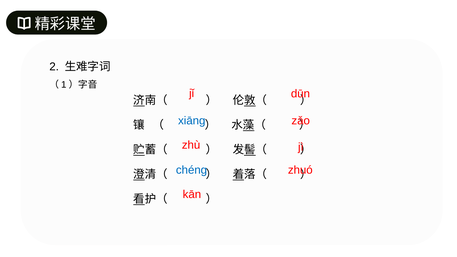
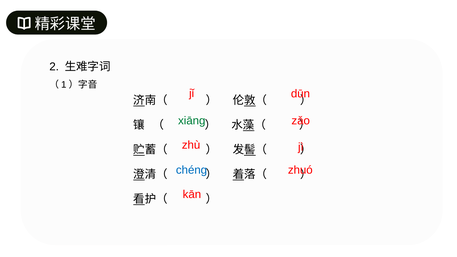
xiāng colour: blue -> green
